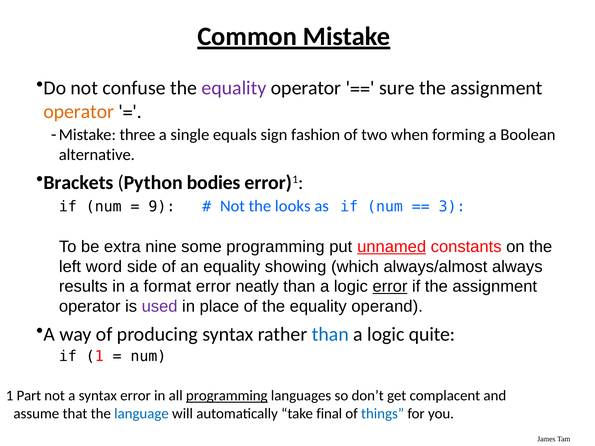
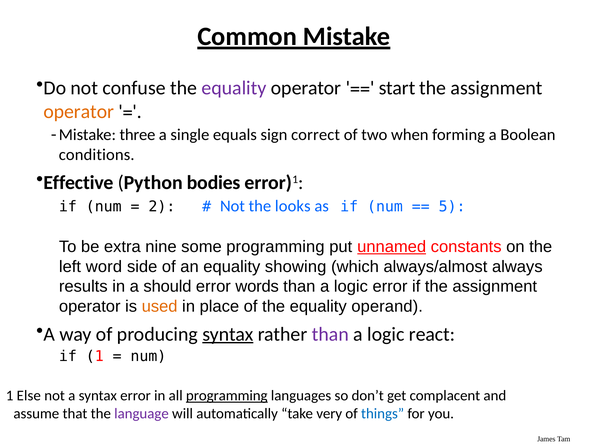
sure: sure -> start
fashion: fashion -> correct
alternative: alternative -> conditions
Brackets: Brackets -> Effective
9: 9 -> 2
3: 3 -> 5
format: format -> should
neatly: neatly -> words
error at (390, 287) underline: present -> none
used colour: purple -> orange
syntax at (228, 334) underline: none -> present
than at (330, 334) colour: blue -> purple
quite: quite -> react
Part: Part -> Else
language colour: blue -> purple
final: final -> very
